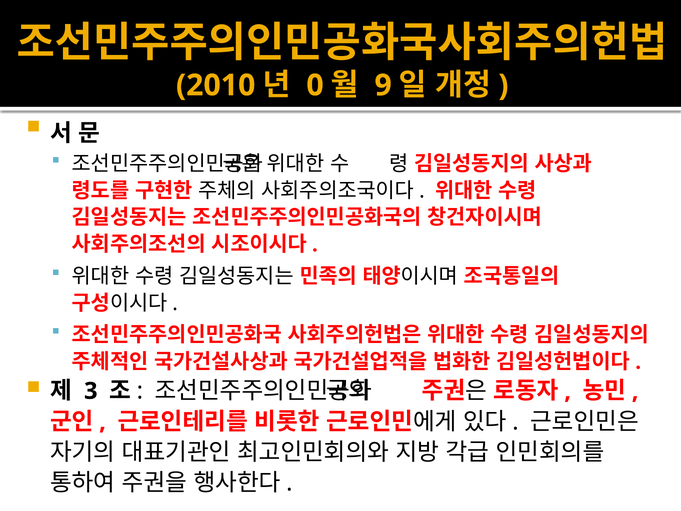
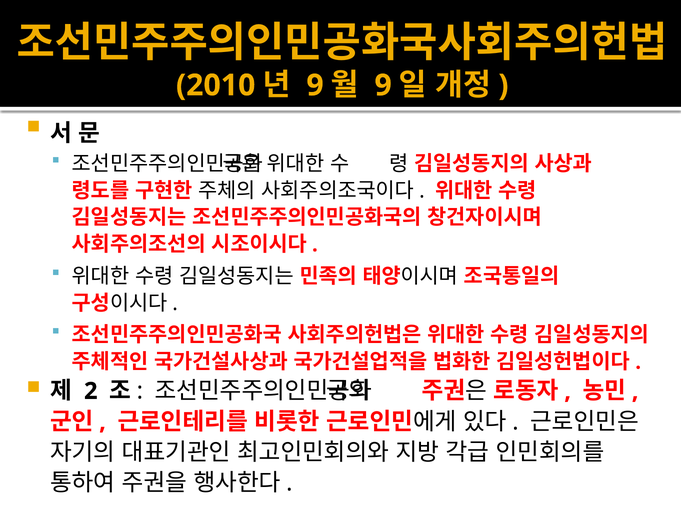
0 at (315, 85): 0 -> 9
3: 3 -> 2
